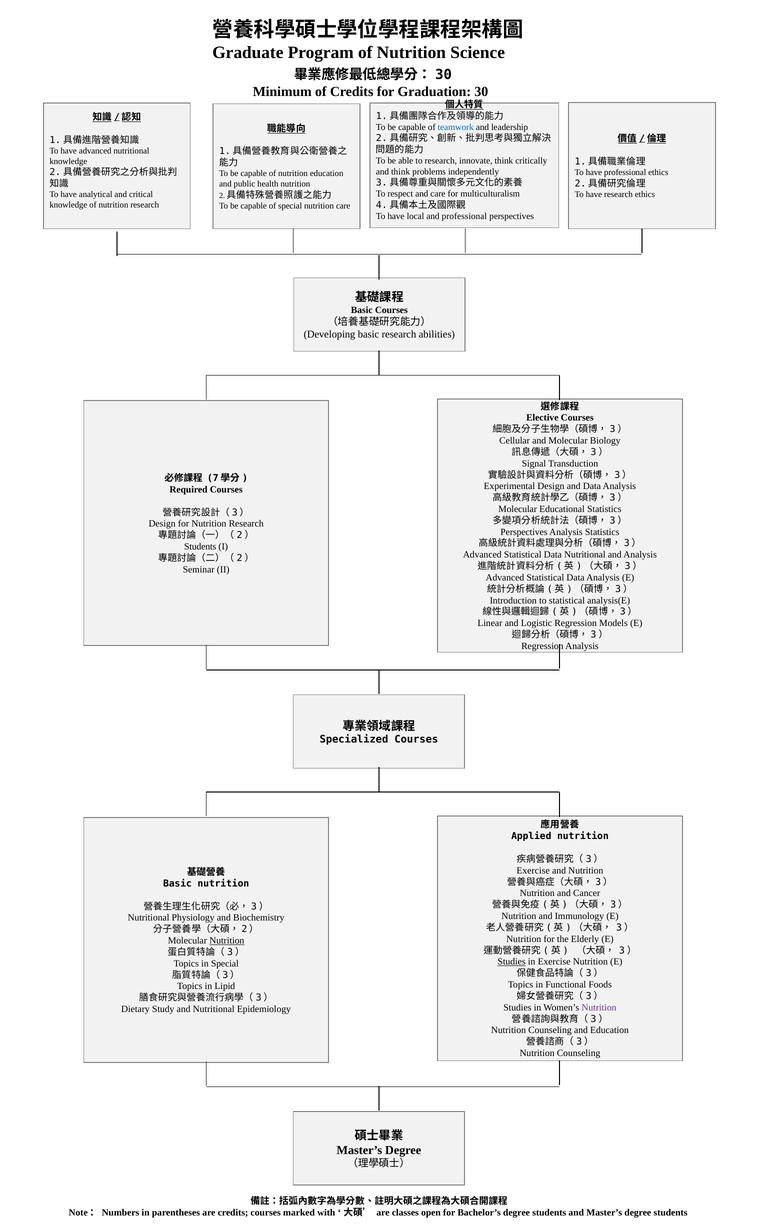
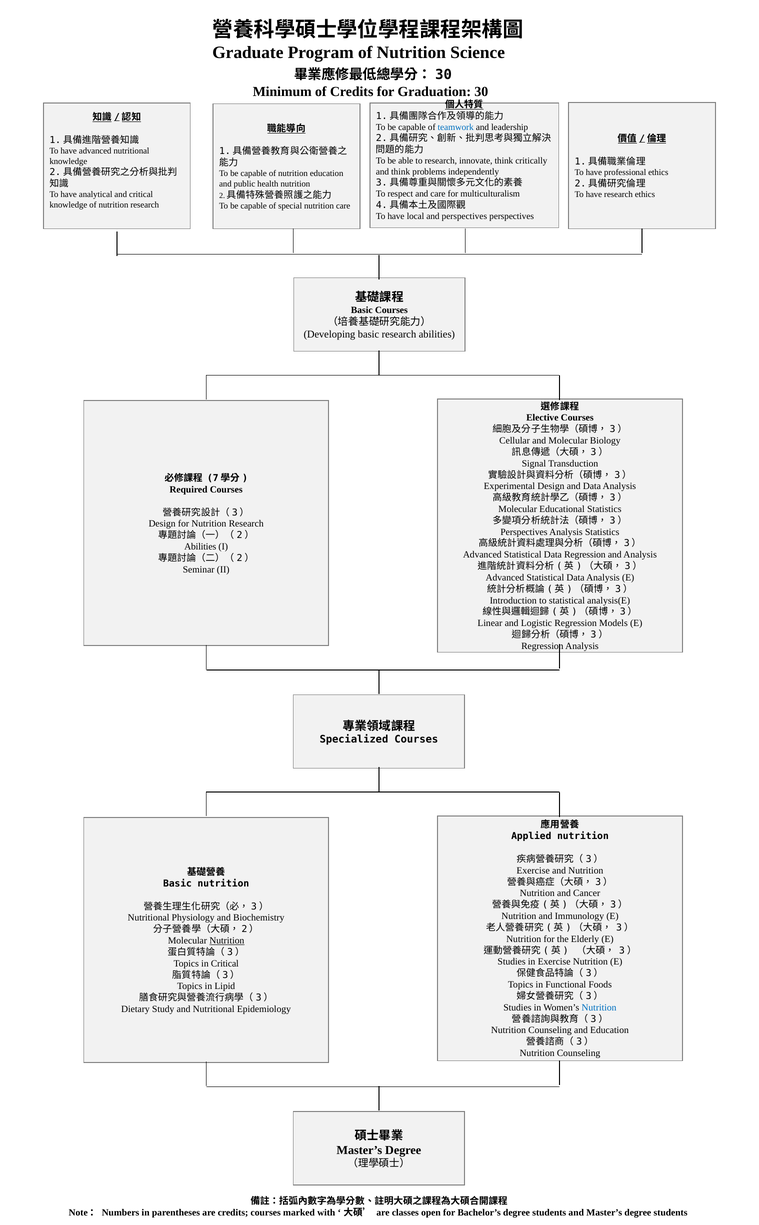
and professional: professional -> perspectives
Students at (200, 546): Students -> Abilities
Data Nutritional: Nutritional -> Regression
Studies at (512, 961) underline: present -> none
in Special: Special -> Critical
Nutrition at (599, 1007) colour: purple -> blue
